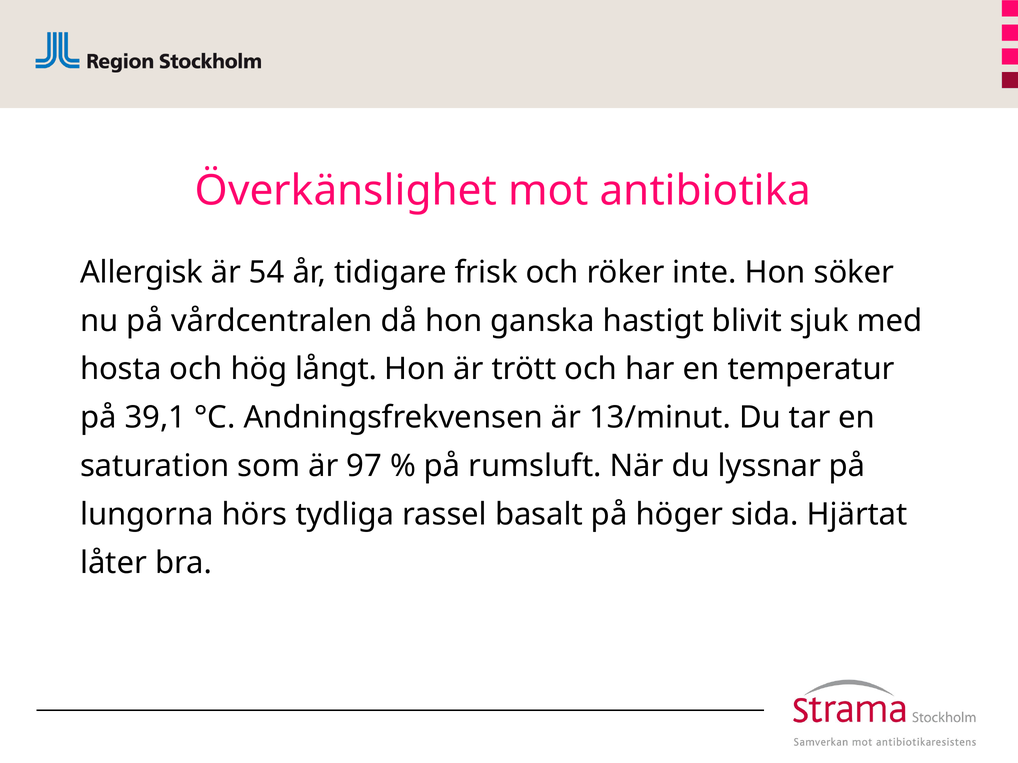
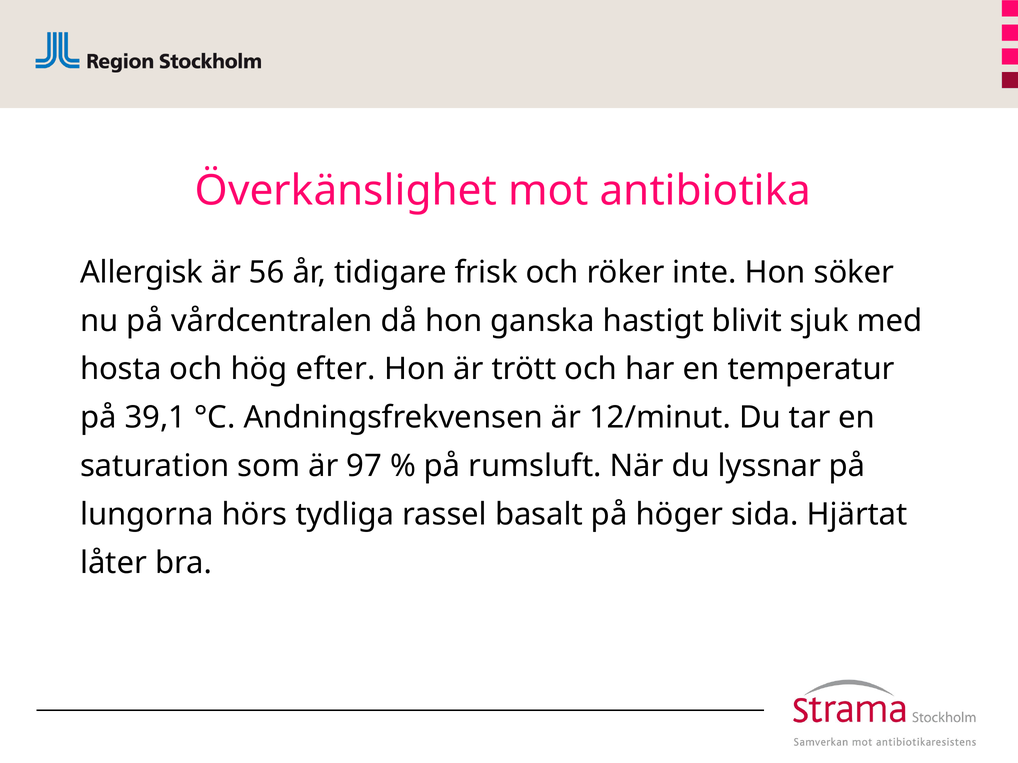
54: 54 -> 56
långt: långt -> efter
13/minut: 13/minut -> 12/minut
